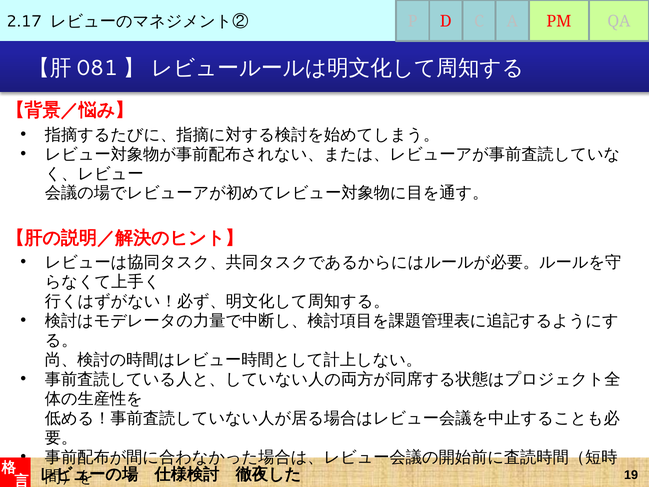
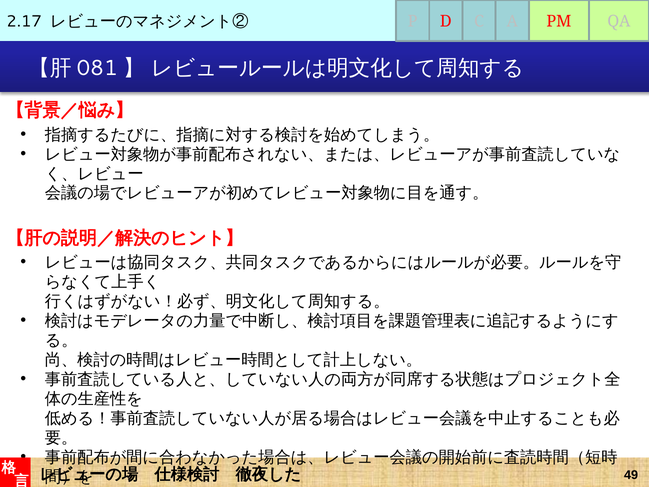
19: 19 -> 49
